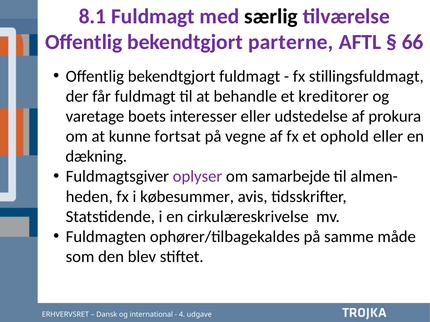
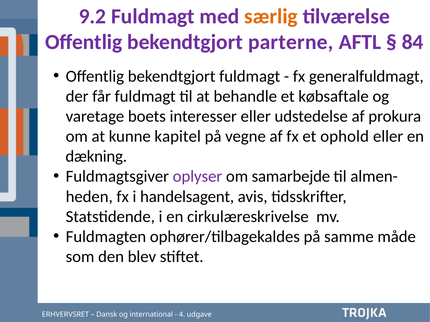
8.1: 8.1 -> 9.2
særlig colour: black -> orange
66: 66 -> 84
stillingsfuldmagt: stillingsfuldmagt -> generalfuldmagt
kreditorer: kreditorer -> købsaftale
fortsat: fortsat -> kapitel
købesummer: købesummer -> handelsagent
